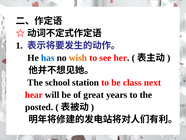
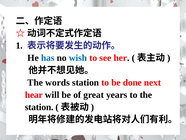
wish colour: orange -> blue
school: school -> words
class: class -> done
posted at (39, 107): posted -> station
